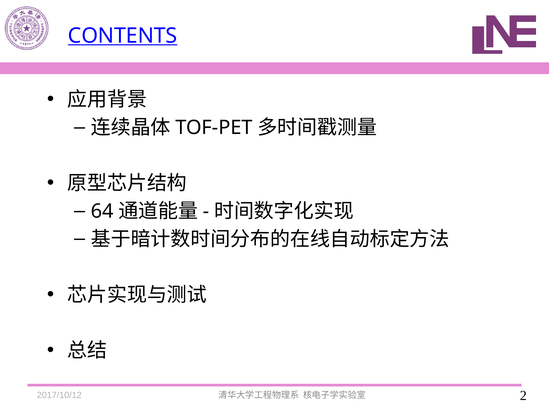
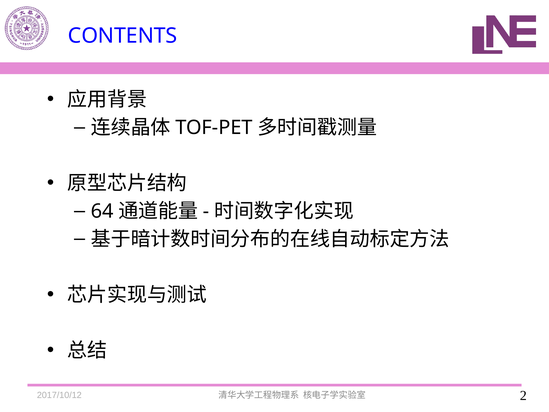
CONTENTS underline: present -> none
